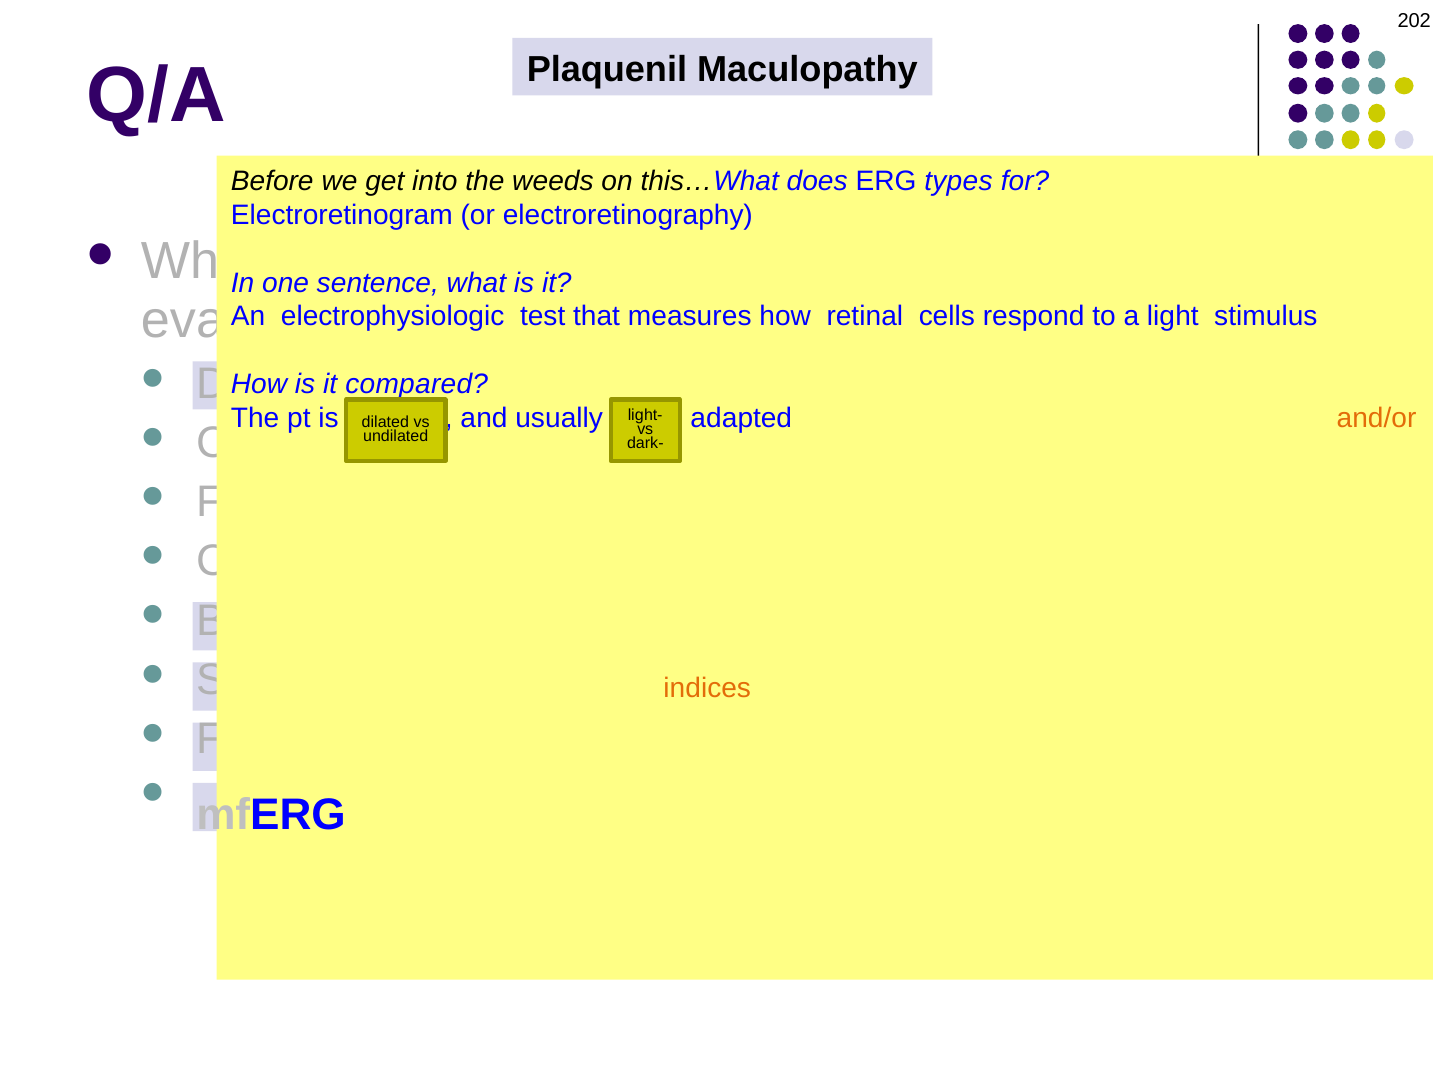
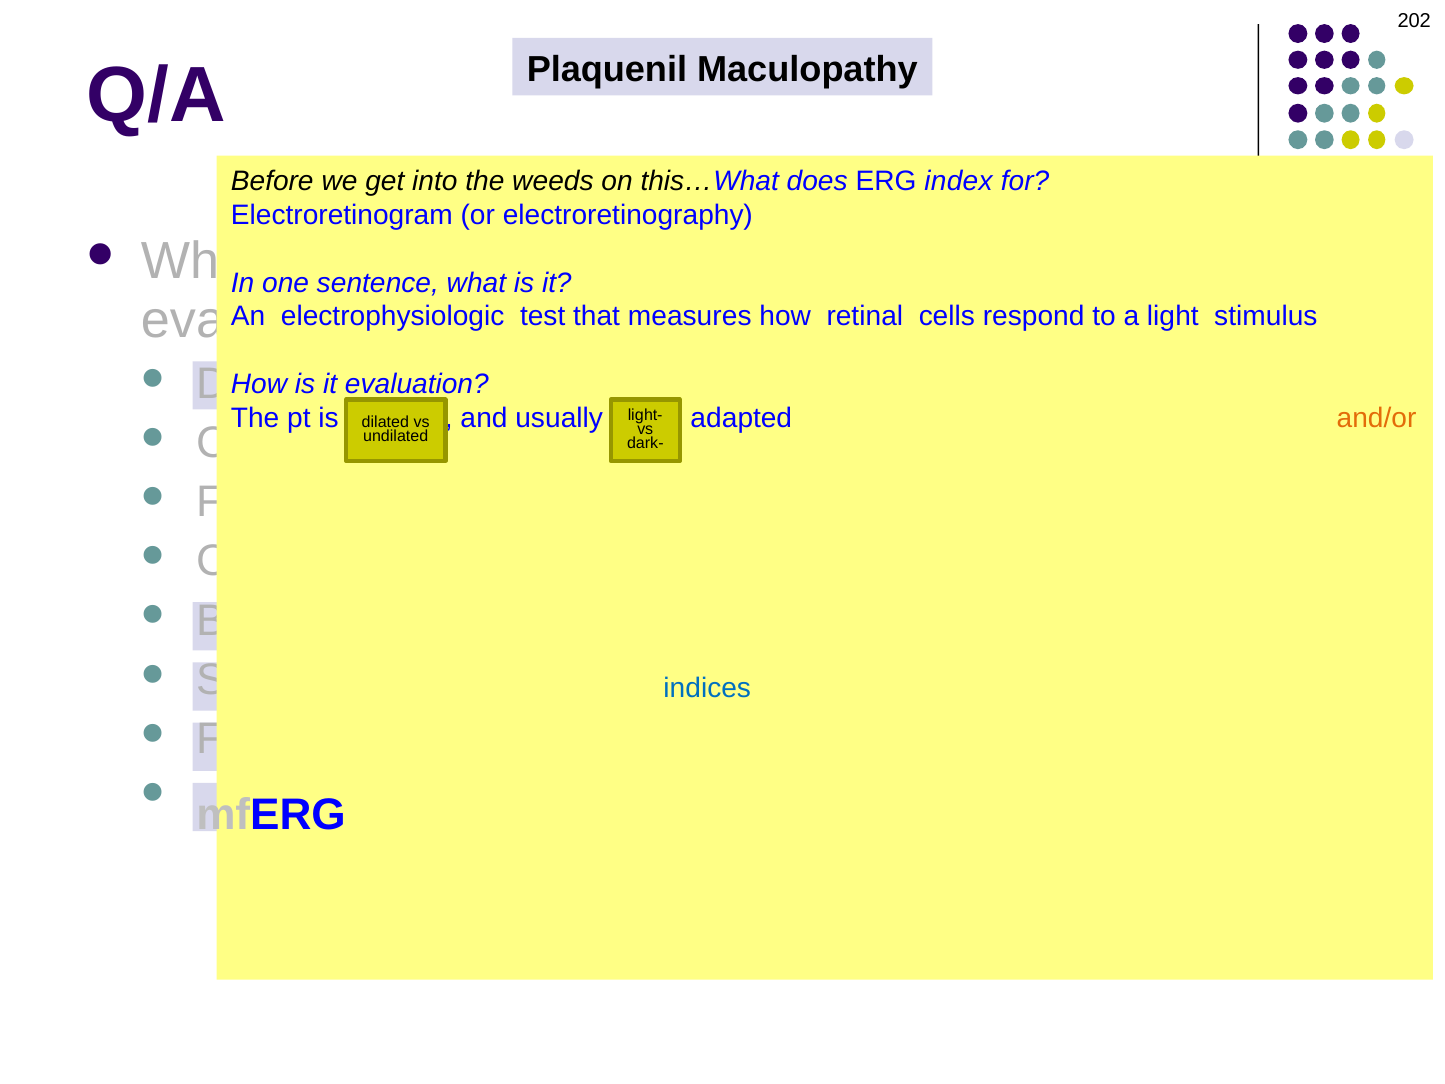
ERG types: types -> index
compared: compared -> evaluation
indices colour: orange -> blue
